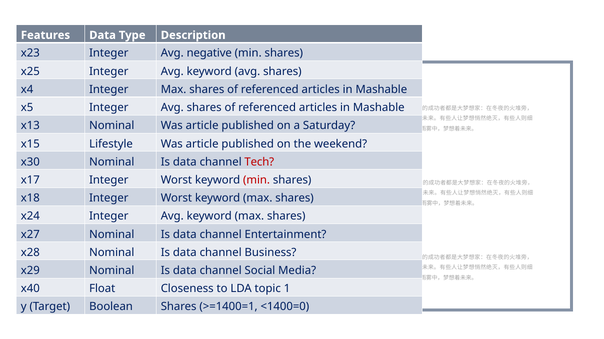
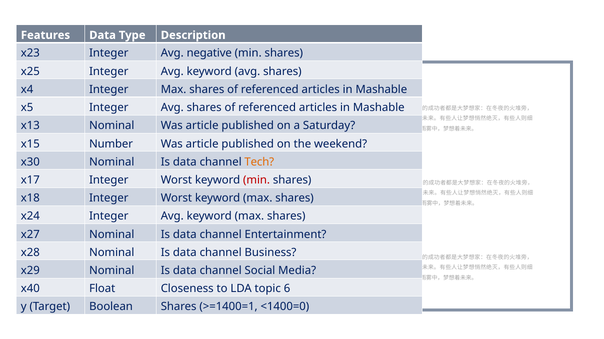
Lifestyle: Lifestyle -> Number
Tech colour: red -> orange
1: 1 -> 6
